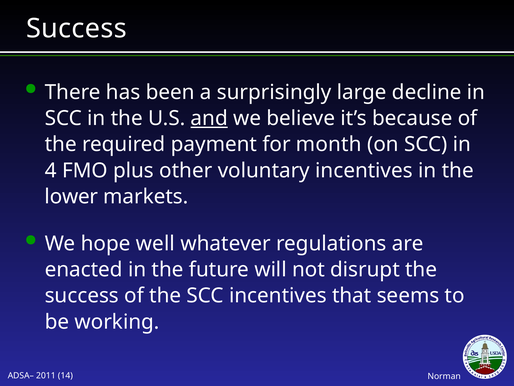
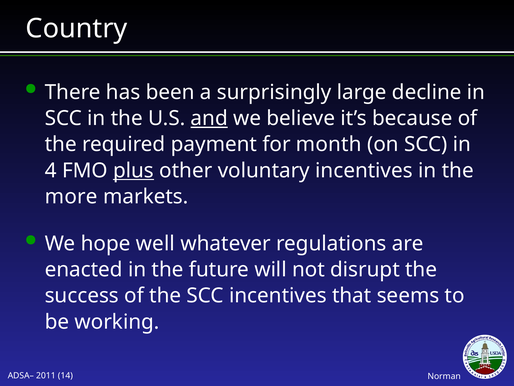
Success at (76, 28): Success -> Country
plus underline: none -> present
lower: lower -> more
